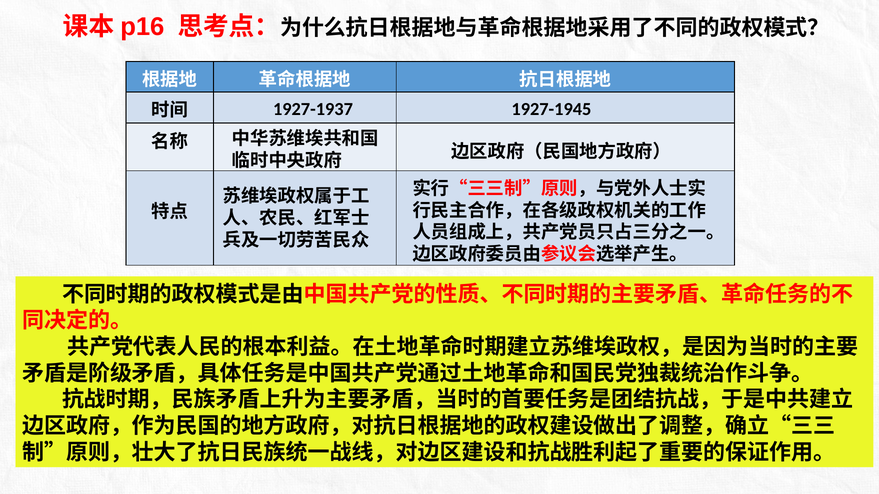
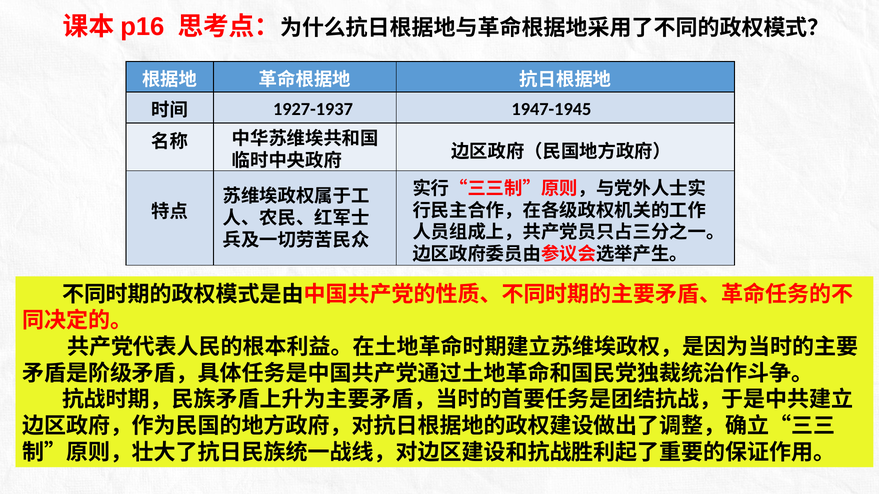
1927-1945: 1927-1945 -> 1947-1945
